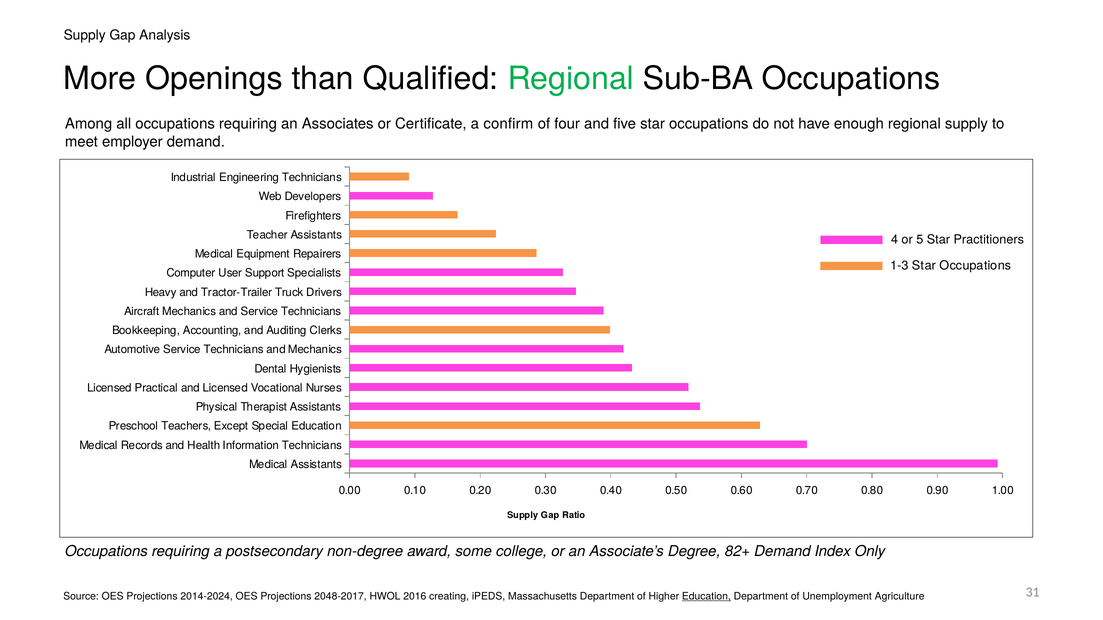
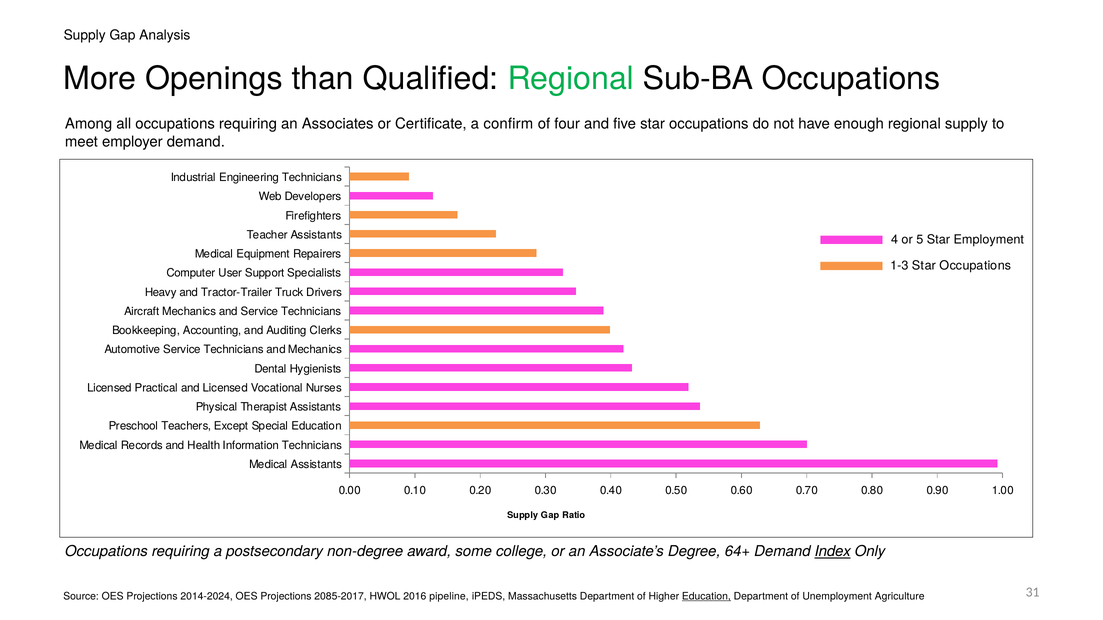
Practitioners: Practitioners -> Employment
82+: 82+ -> 64+
Index underline: none -> present
2048-2017: 2048-2017 -> 2085-2017
creating: creating -> pipeline
